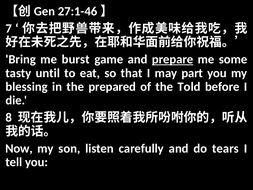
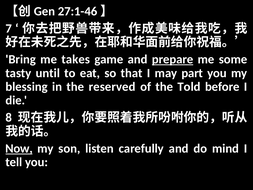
burst: burst -> takes
prepared: prepared -> reserved
Now underline: none -> present
tears: tears -> mind
